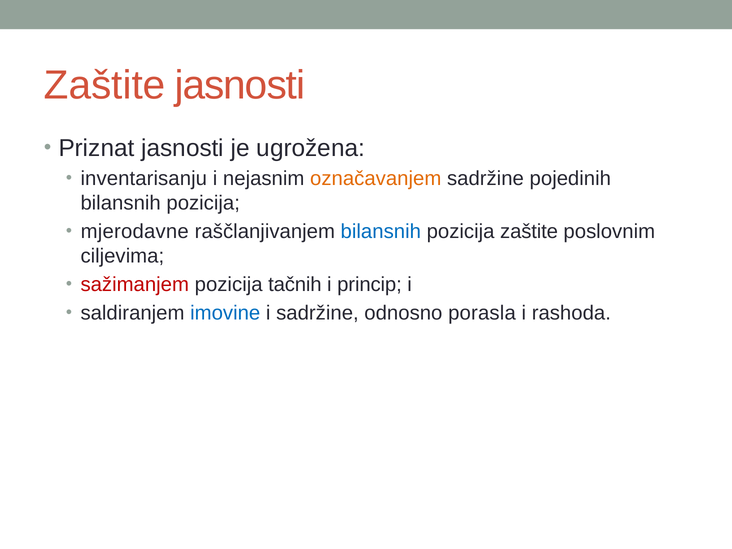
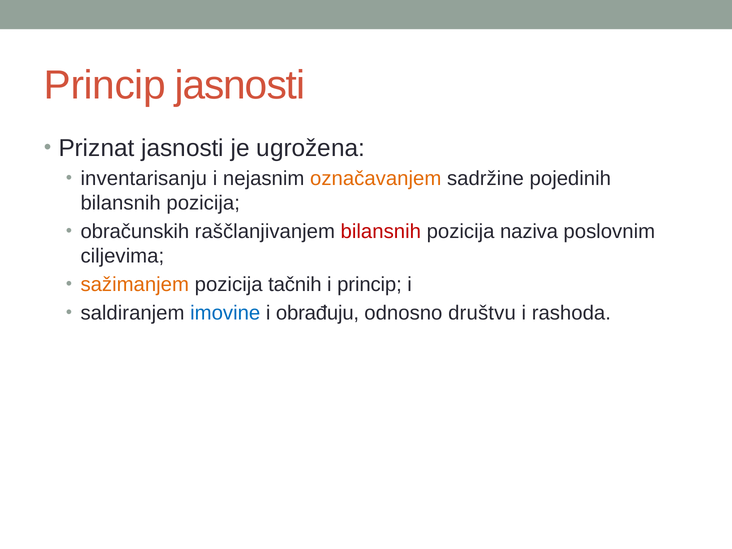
Zaštite at (105, 85): Zaštite -> Princip
mjerodavne: mjerodavne -> obračunskih
bilansnih at (381, 232) colour: blue -> red
pozicija zaštite: zaštite -> naziva
sažimanjem colour: red -> orange
i sadržine: sadržine -> obrađuju
porasla: porasla -> društvu
